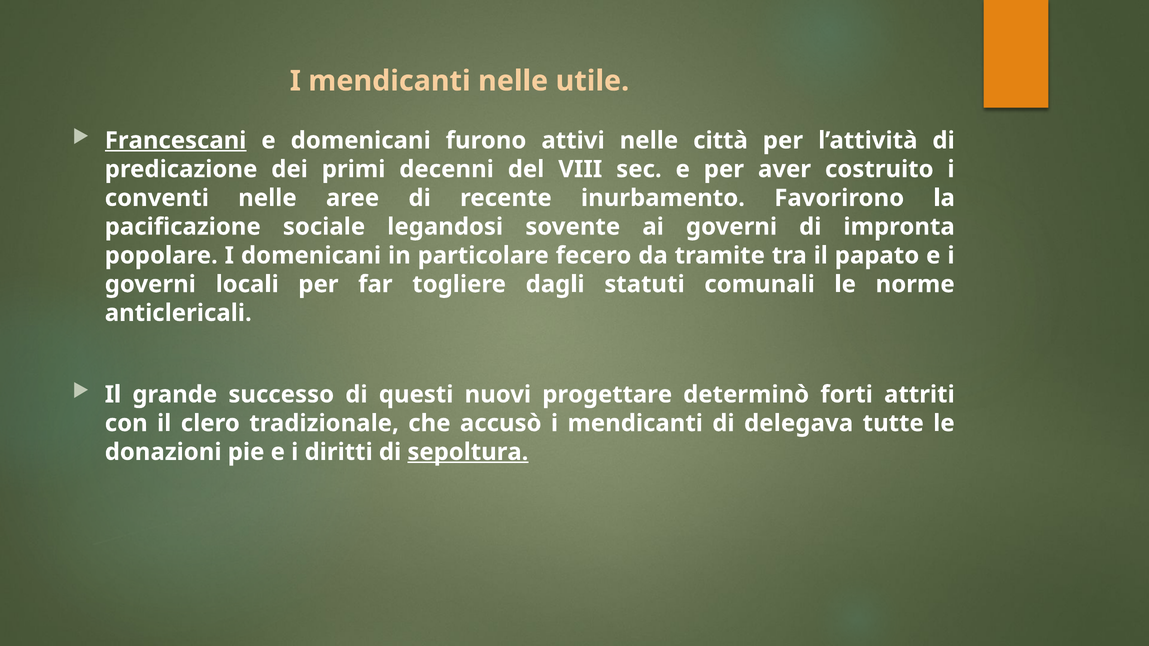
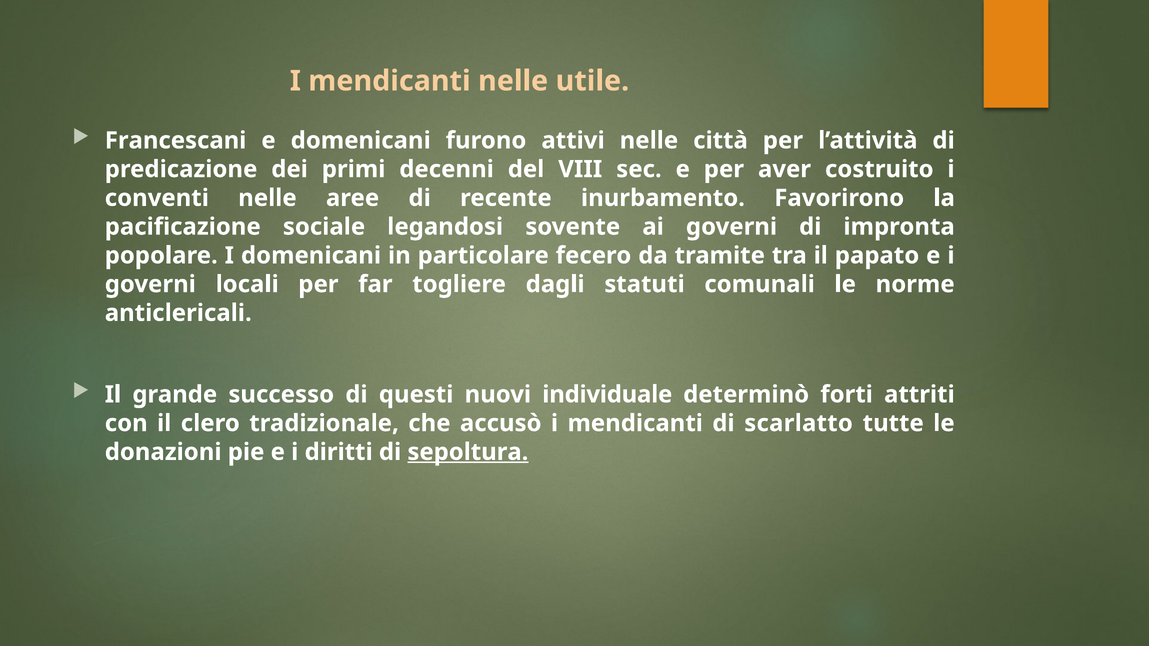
Francescani underline: present -> none
progettare: progettare -> individuale
delegava: delegava -> scarlatto
